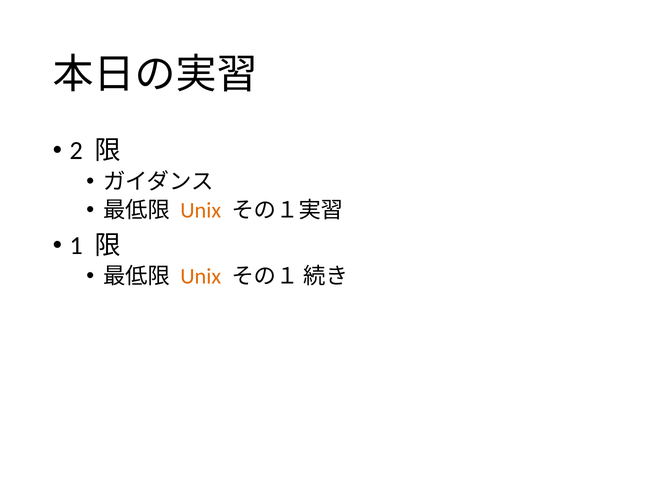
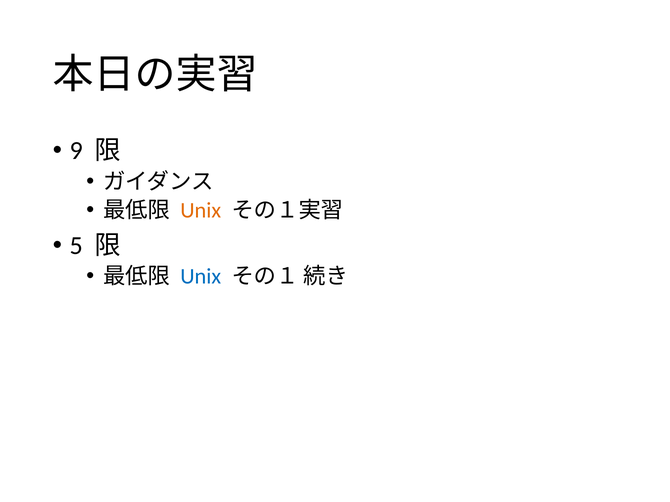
2: 2 -> 9
1: 1 -> 5
Unix at (201, 277) colour: orange -> blue
